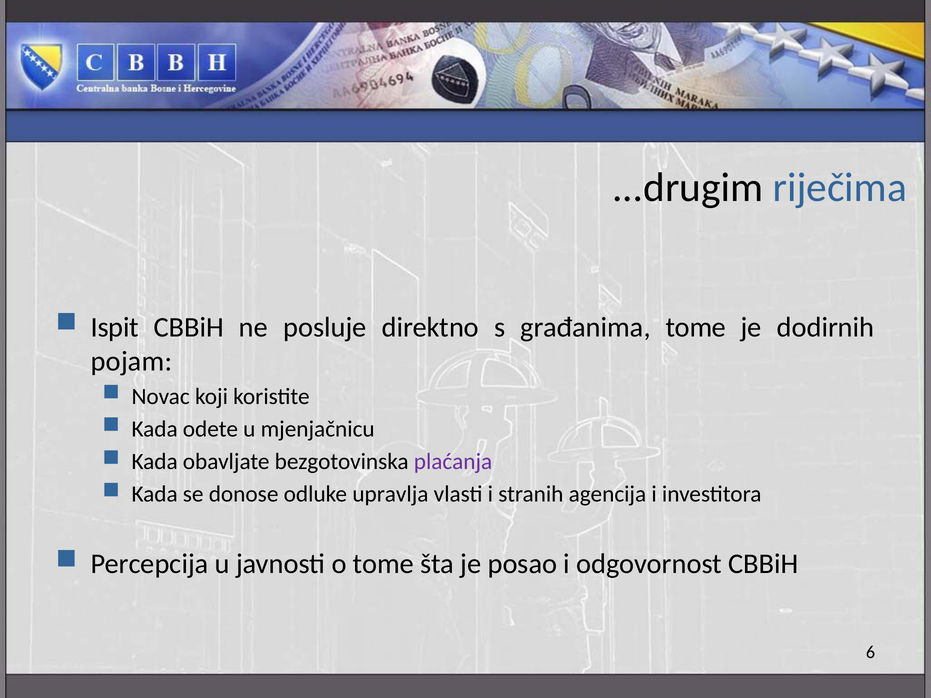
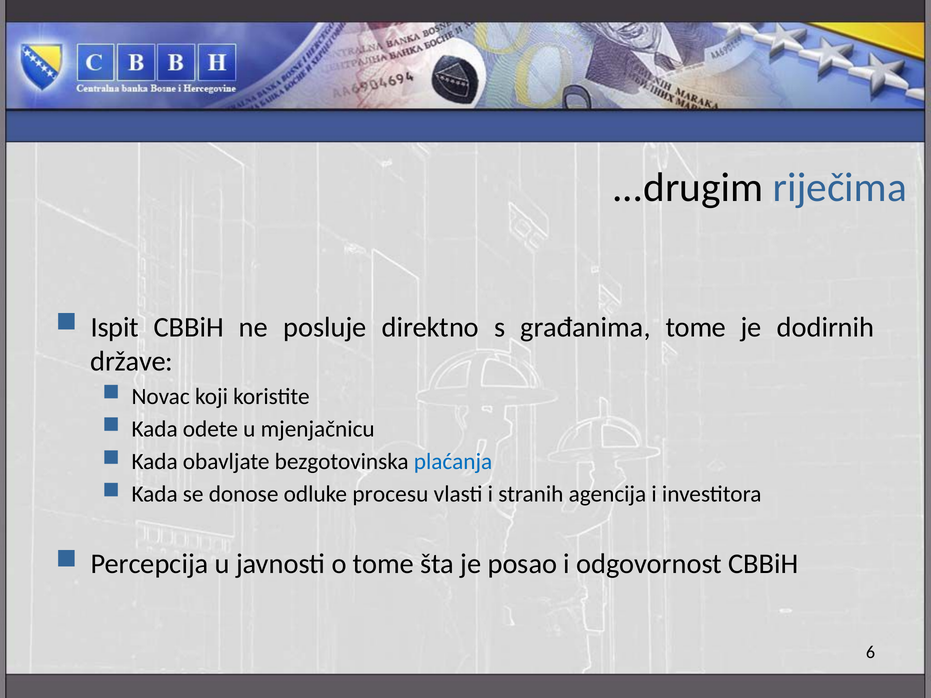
pojam: pojam -> države
plaćanja colour: purple -> blue
upravlja: upravlja -> procesu
